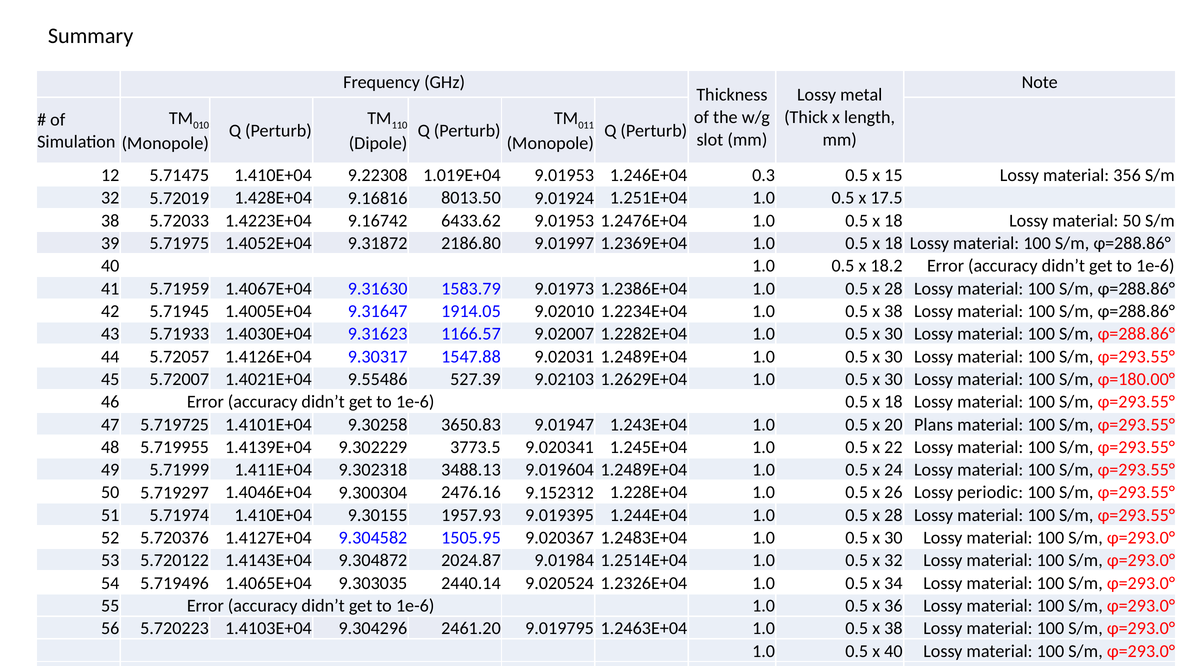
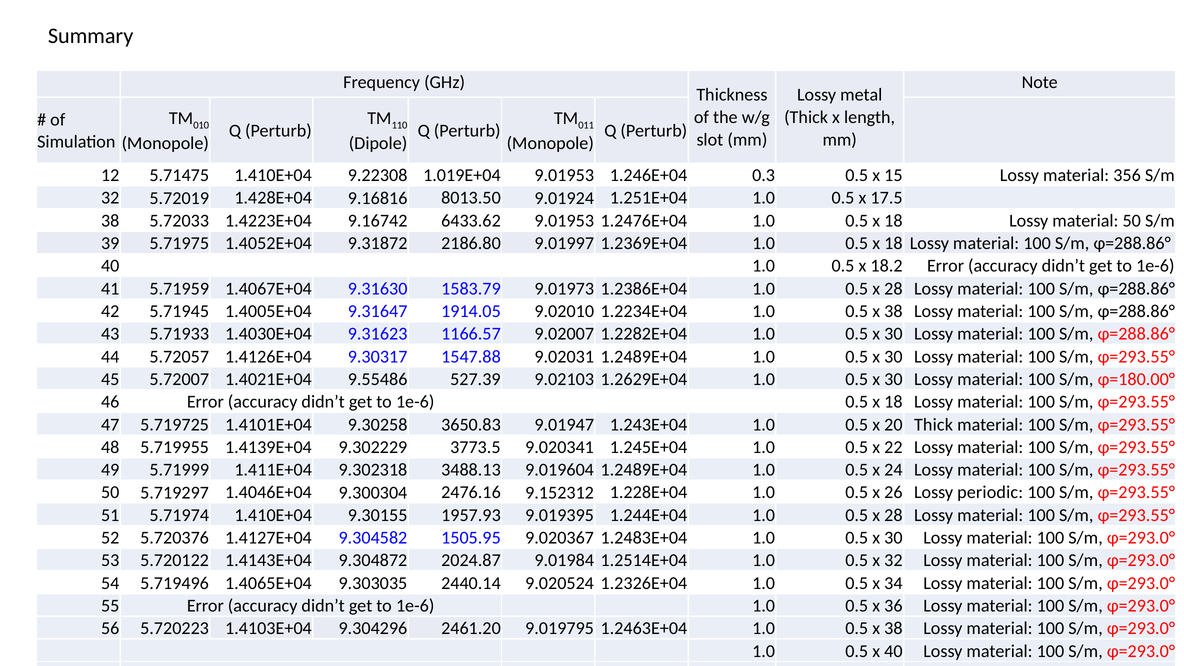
20 Plans: Plans -> Thick
